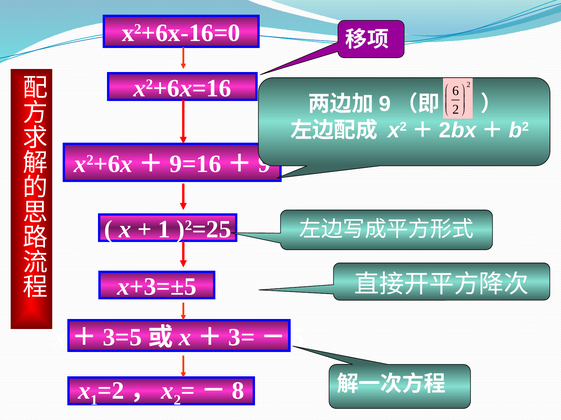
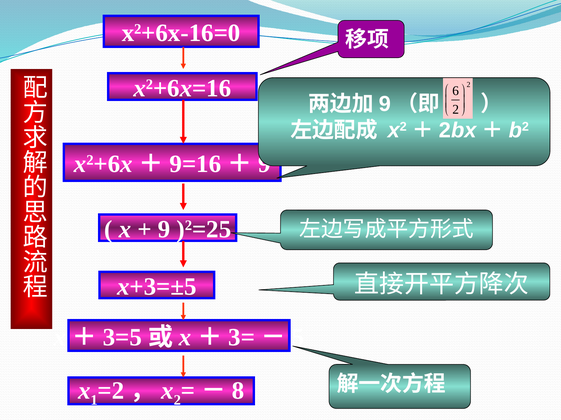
1 at (164, 230): 1 -> 9
